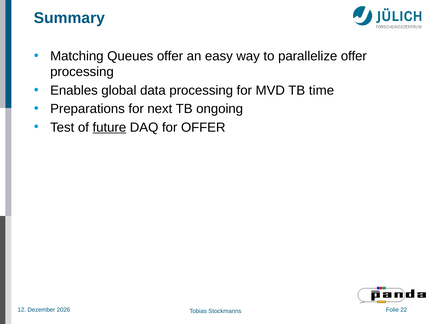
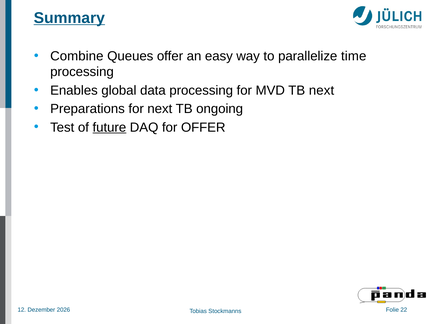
Summary underline: none -> present
Matching: Matching -> Combine
parallelize offer: offer -> time
TB time: time -> next
